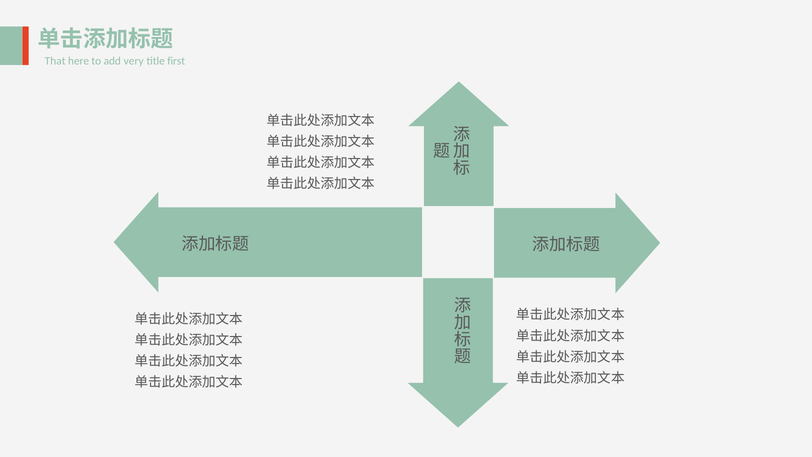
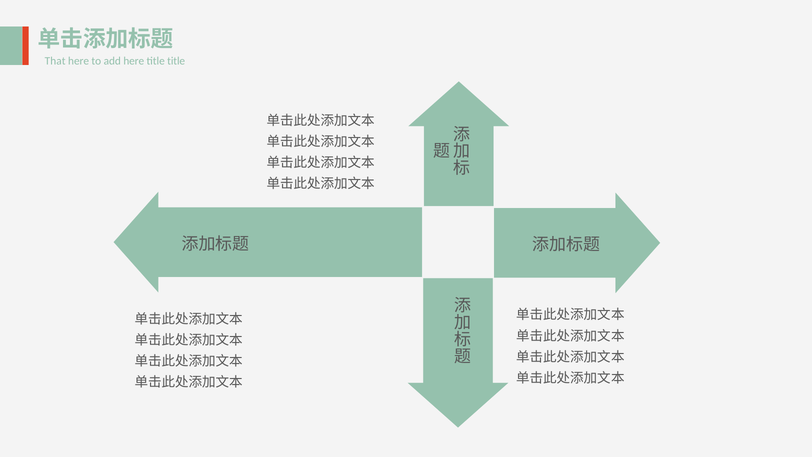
add very: very -> here
title first: first -> title
